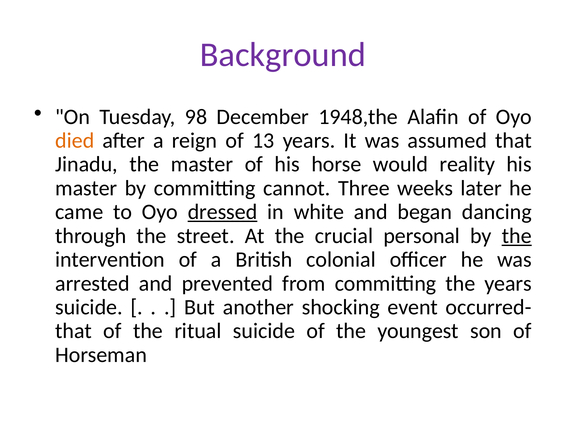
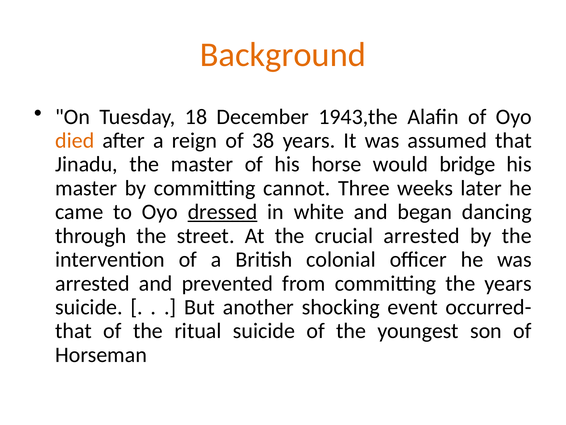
Background colour: purple -> orange
98: 98 -> 18
1948,the: 1948,the -> 1943,the
13: 13 -> 38
reality: reality -> bridge
crucial personal: personal -> arrested
the at (517, 236) underline: present -> none
